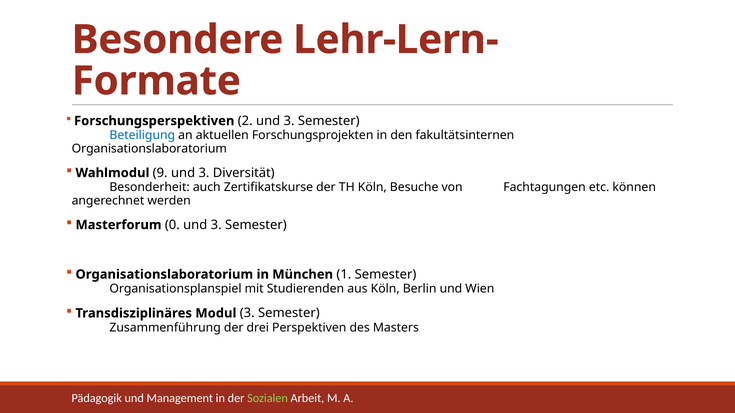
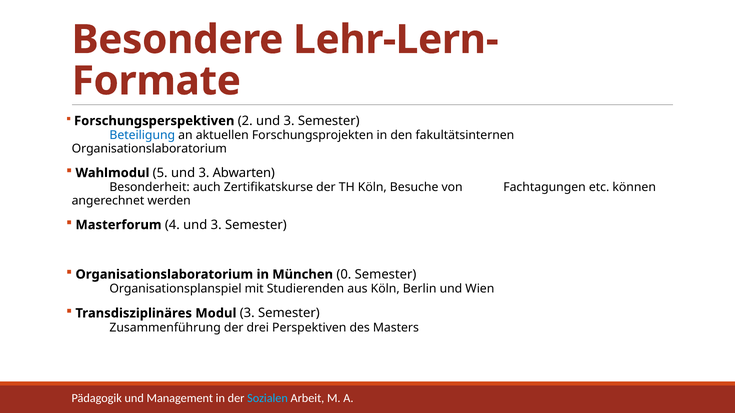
9: 9 -> 5
Diversität: Diversität -> Abwarten
0: 0 -> 4
1: 1 -> 0
Sozialen colour: light green -> light blue
